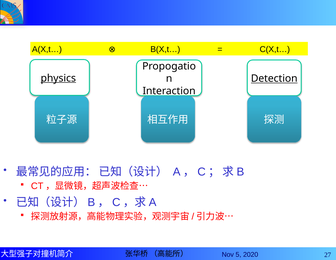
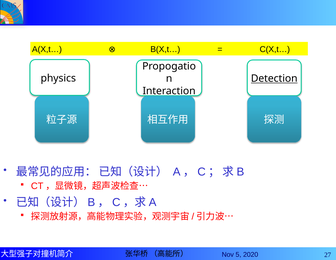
physics underline: present -> none
